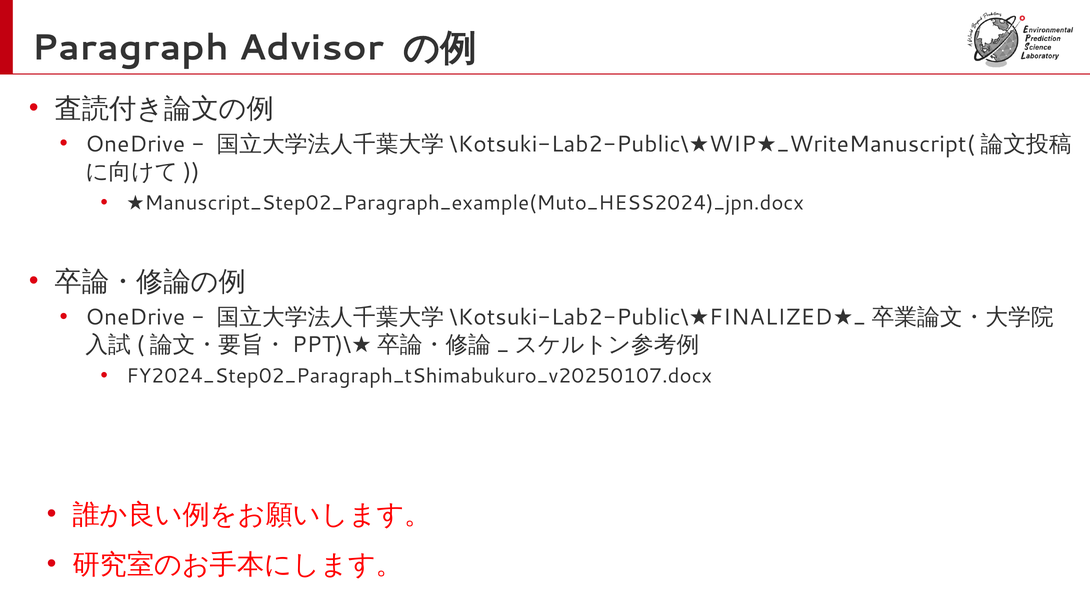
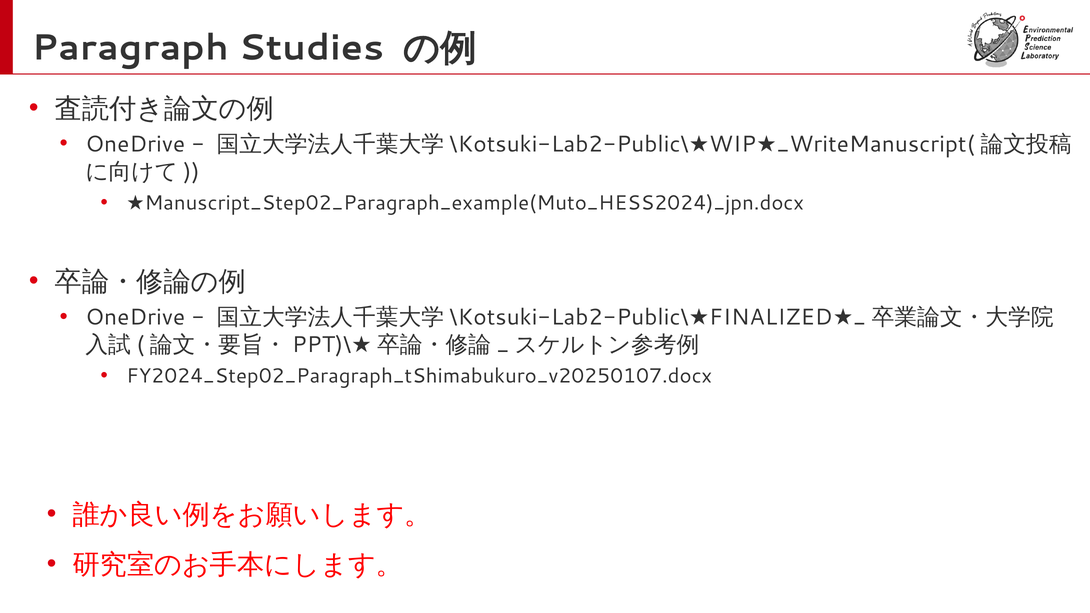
Advisor: Advisor -> Studies
